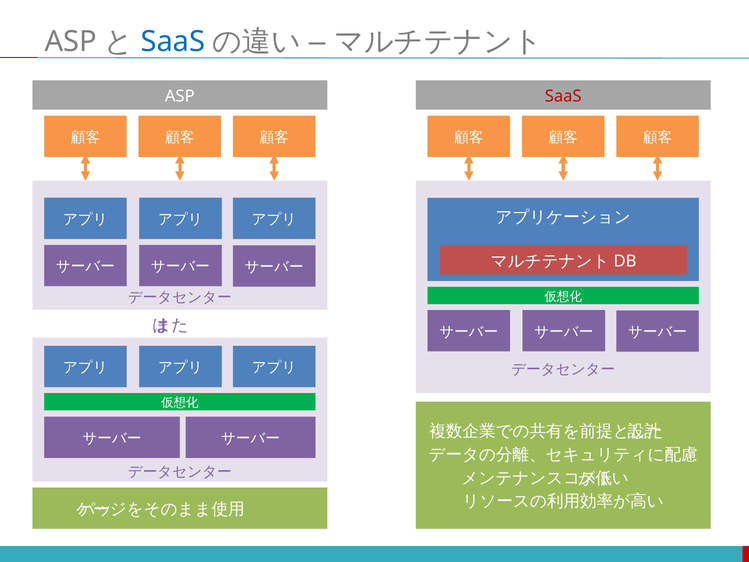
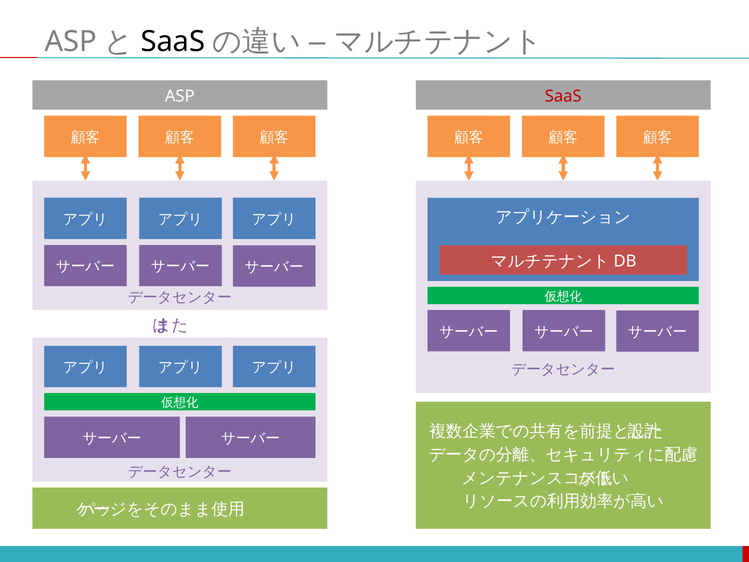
SaaS at (173, 42) colour: blue -> black
